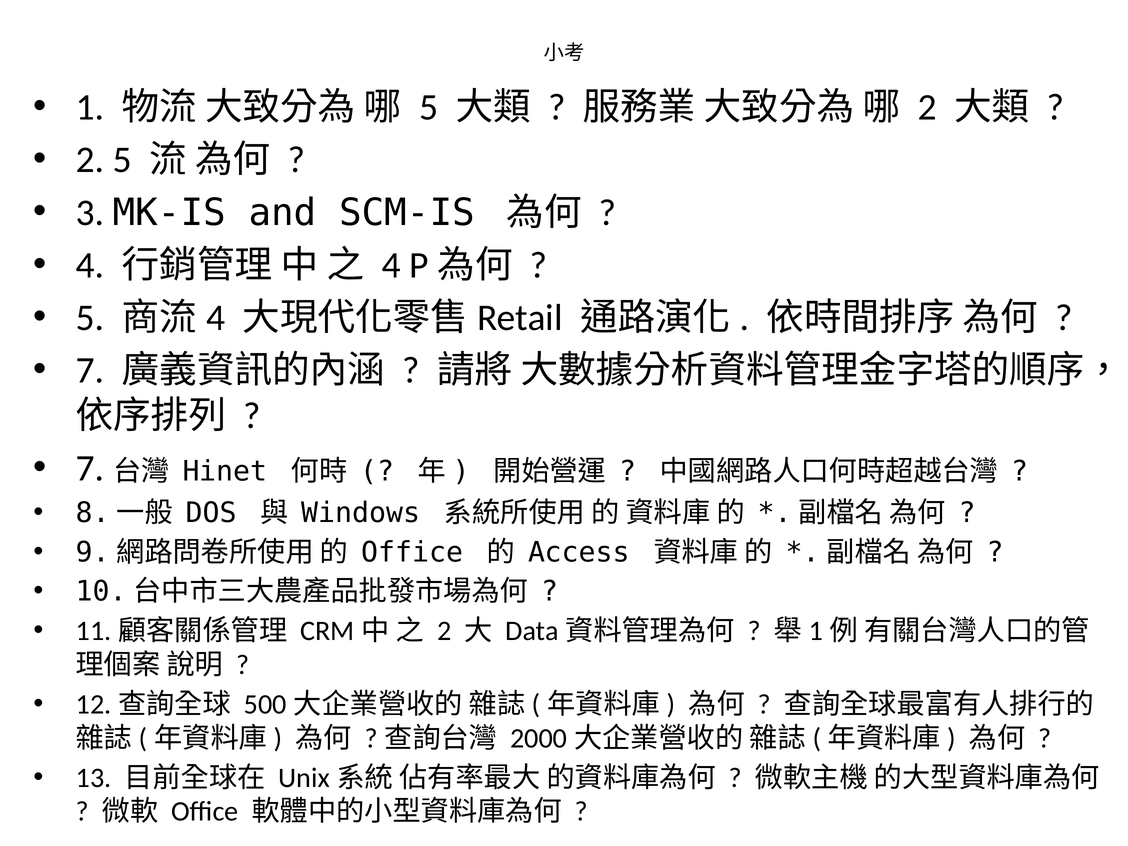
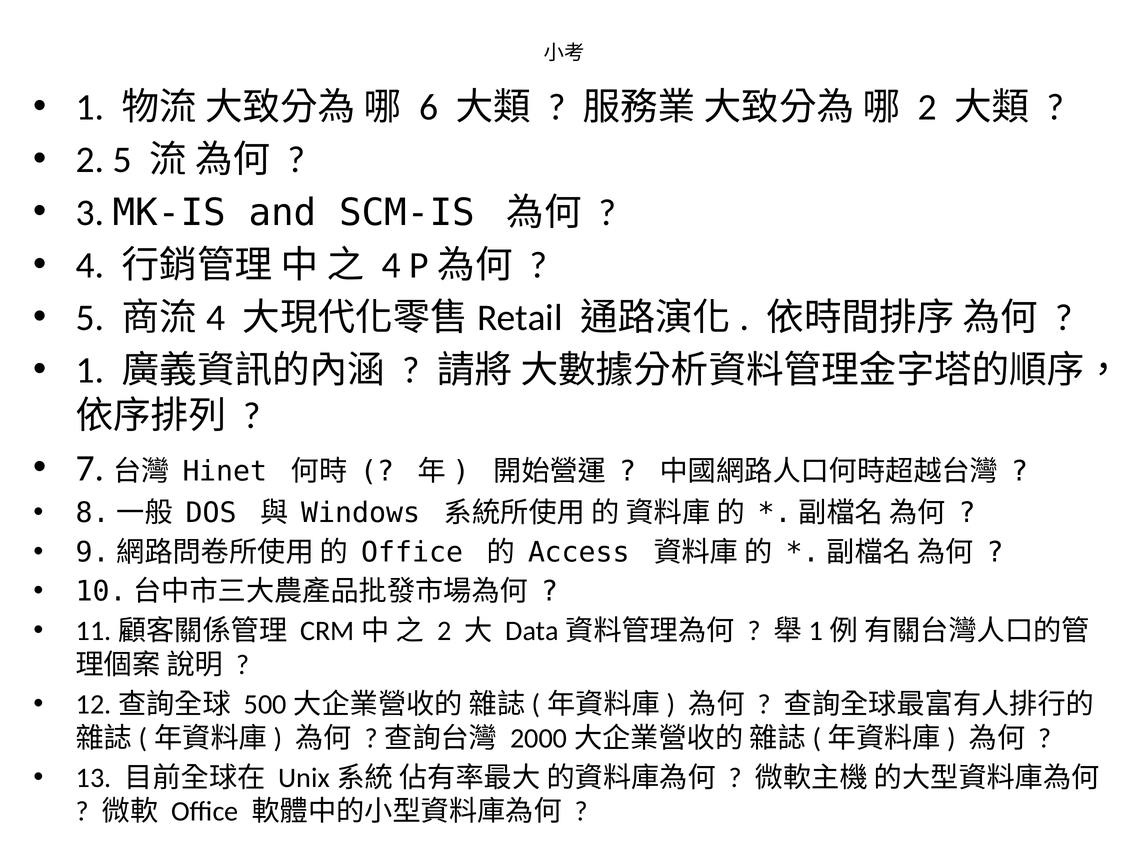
5 at (429, 107): 5 -> 6
7 at (90, 371): 7 -> 1
